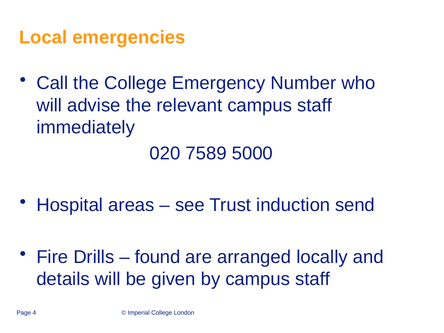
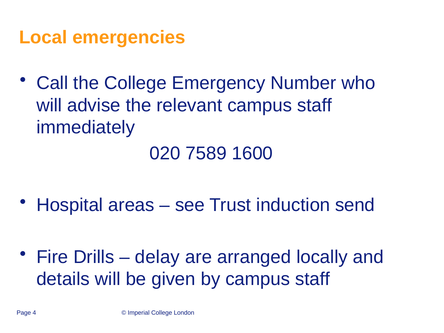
5000: 5000 -> 1600
found: found -> delay
